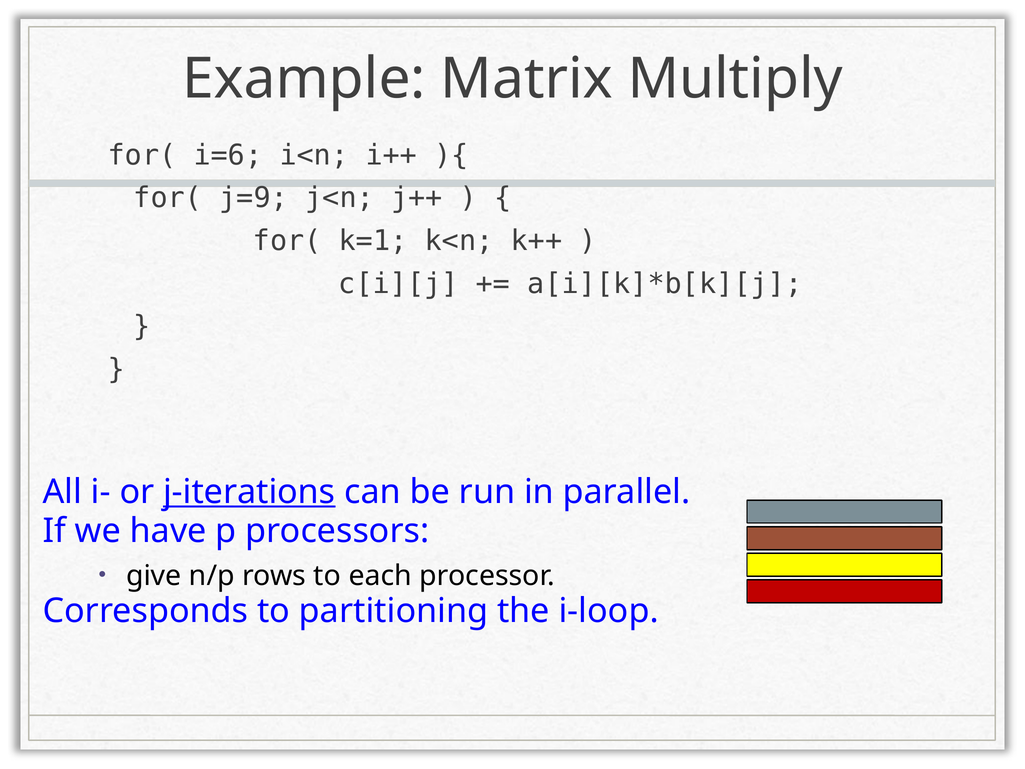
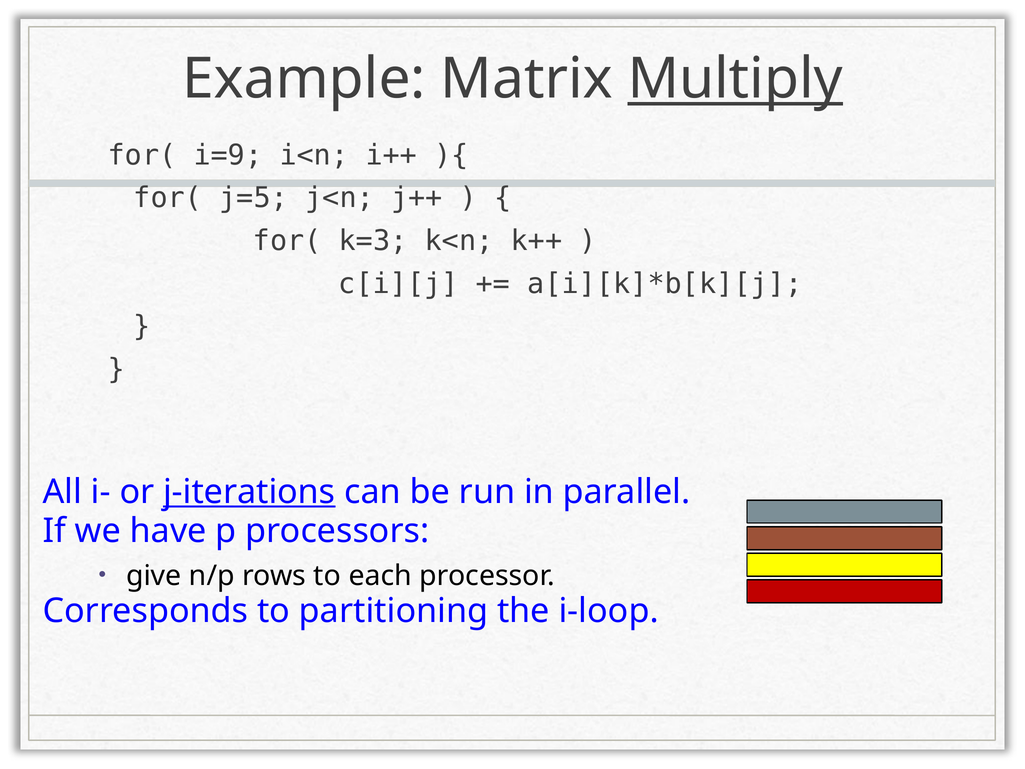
Multiply underline: none -> present
i=6: i=6 -> i=9
j=9: j=9 -> j=5
k=1: k=1 -> k=3
